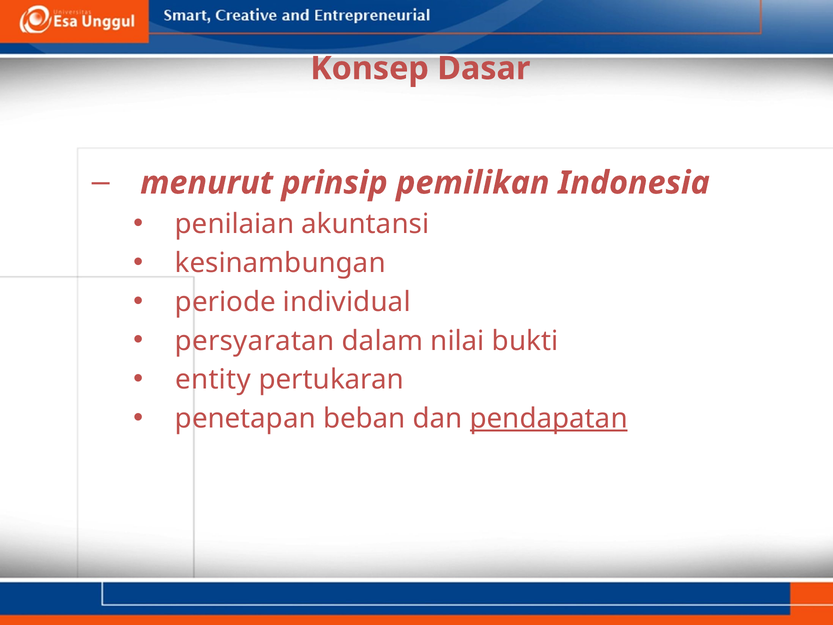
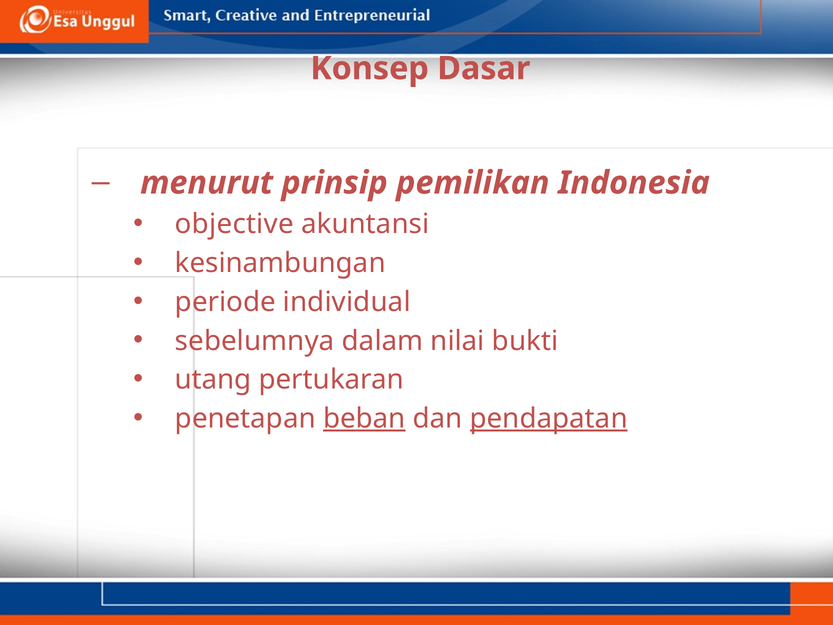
penilaian: penilaian -> objective
persyaratan: persyaratan -> sebelumnya
entity: entity -> utang
beban underline: none -> present
